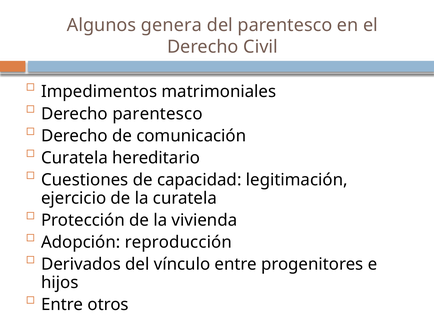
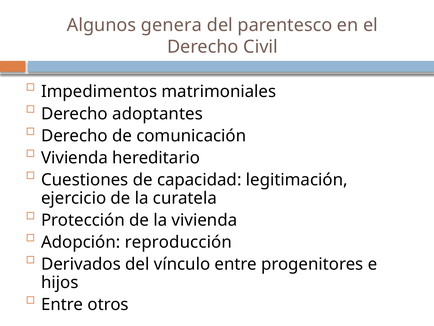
Derecho parentesco: parentesco -> adoptantes
Curatela at (75, 158): Curatela -> Vivienda
